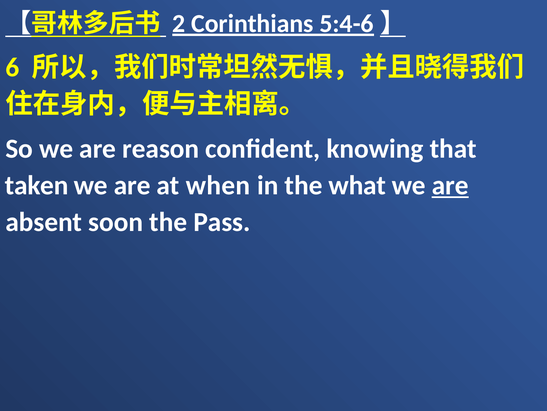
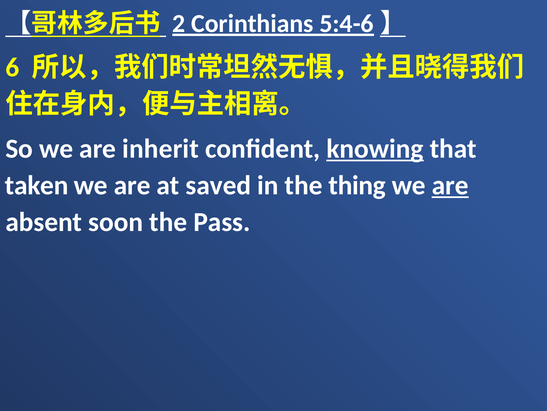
reason: reason -> inherit
knowing underline: none -> present
when: when -> saved
what: what -> thing
